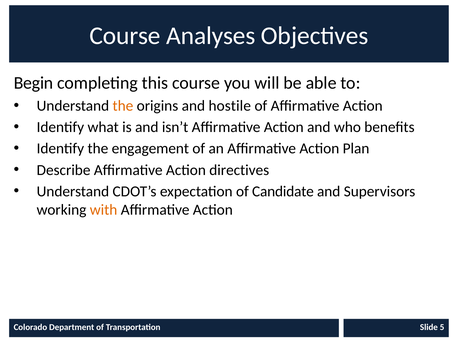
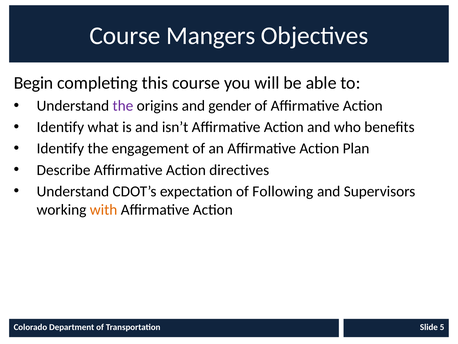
Analyses: Analyses -> Mangers
the at (123, 106) colour: orange -> purple
hostile: hostile -> gender
Candidate: Candidate -> Following
